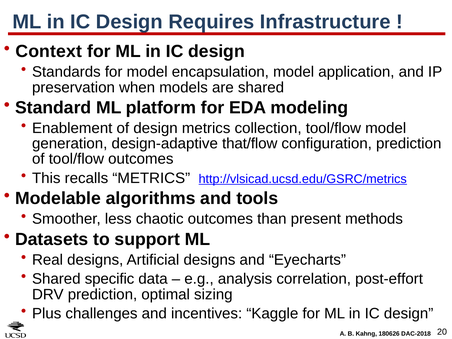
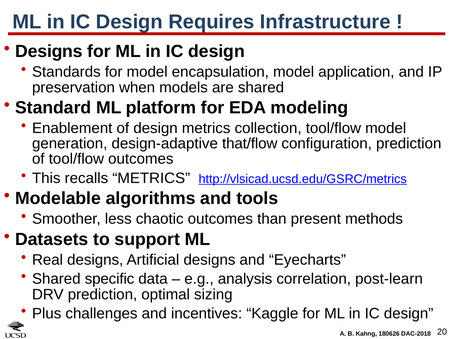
Context at (49, 51): Context -> Designs
post-effort: post-effort -> post-learn
